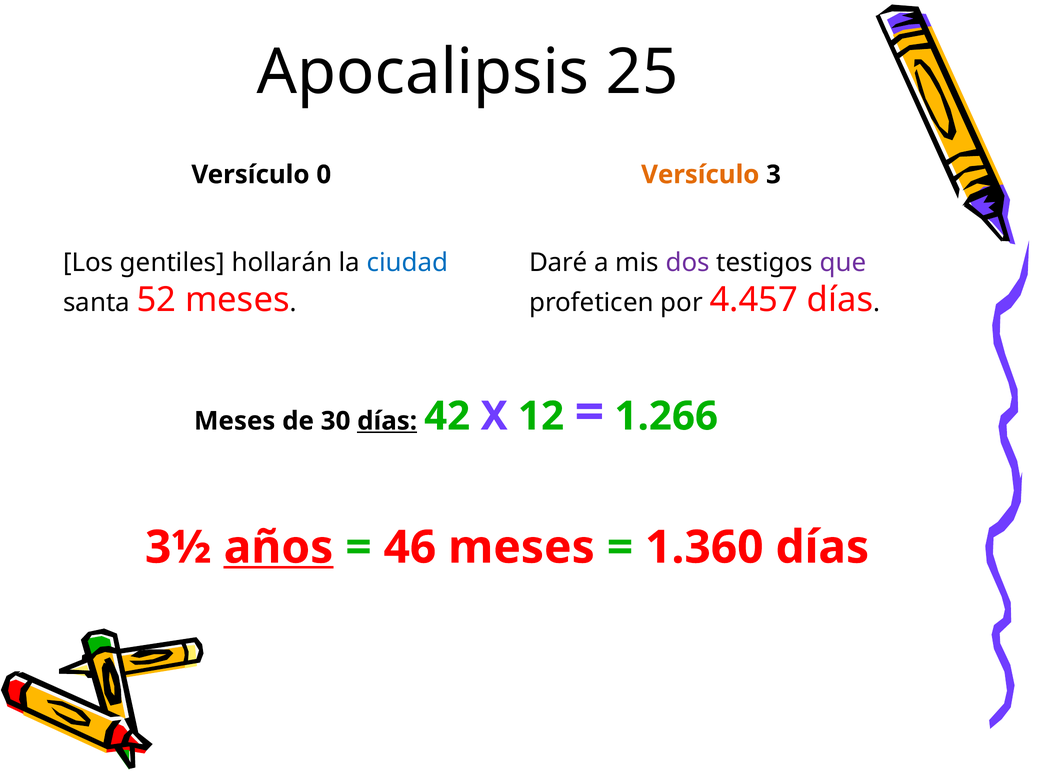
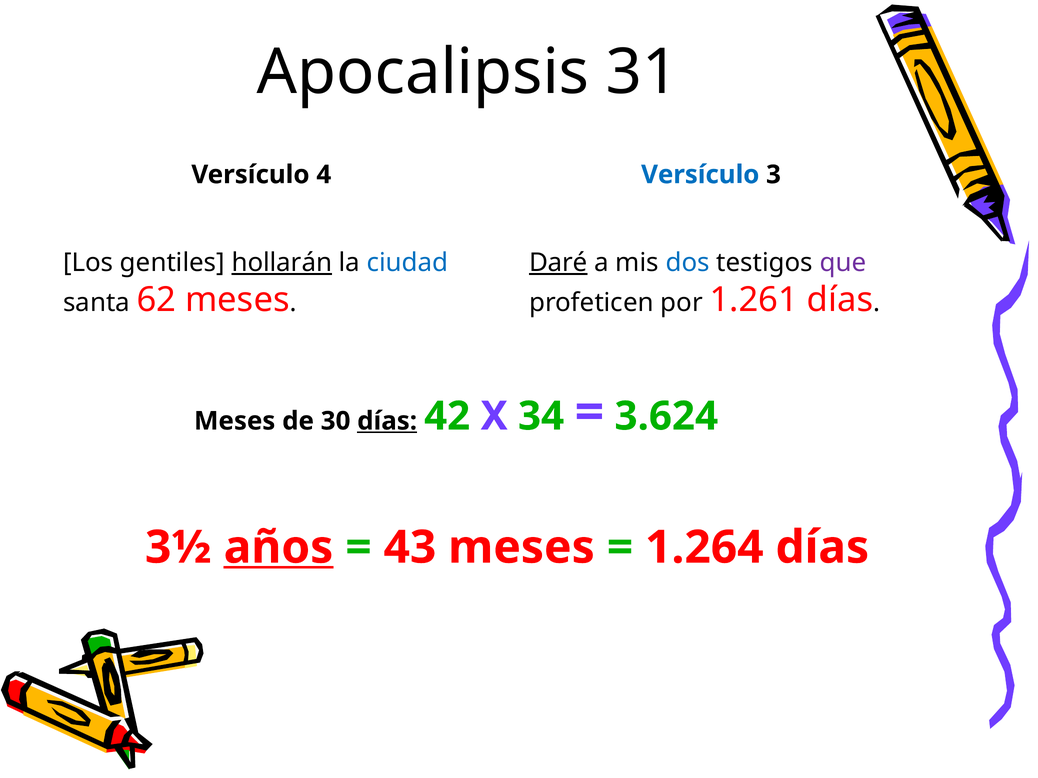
25: 25 -> 31
0: 0 -> 4
Versículo at (700, 175) colour: orange -> blue
hollarán underline: none -> present
Daré underline: none -> present
dos colour: purple -> blue
52: 52 -> 62
4.457: 4.457 -> 1.261
12: 12 -> 34
1.266: 1.266 -> 3.624
46: 46 -> 43
1.360: 1.360 -> 1.264
